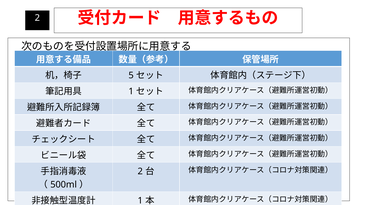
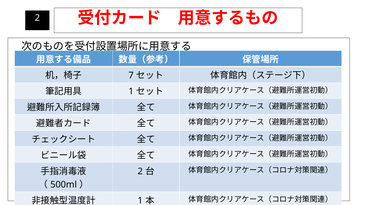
5: 5 -> 7
